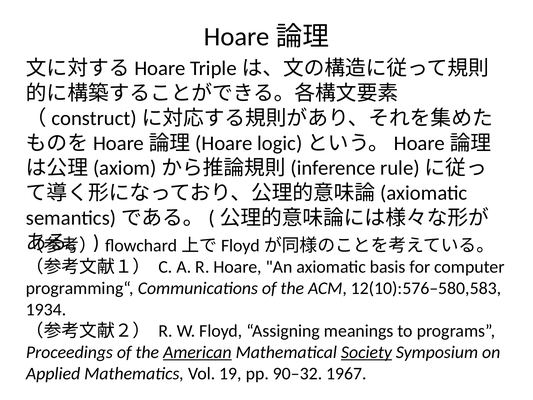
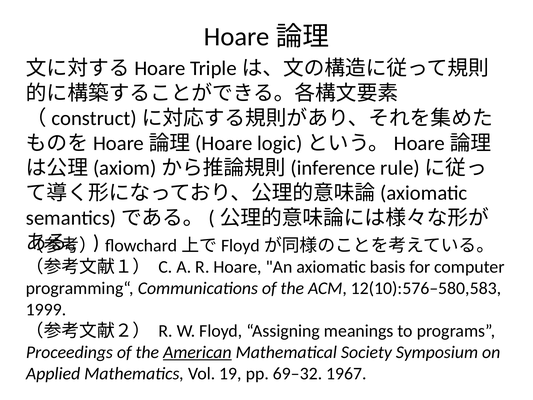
1934: 1934 -> 1999
Society underline: present -> none
90–32: 90–32 -> 69–32
